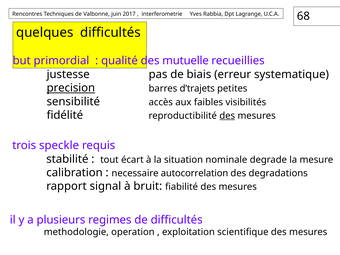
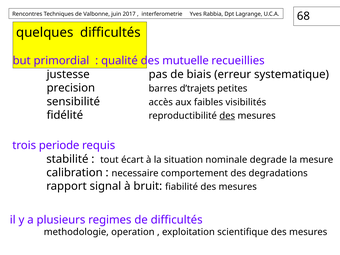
precision underline: present -> none
speckle: speckle -> periode
autocorrelation: autocorrelation -> comportement
